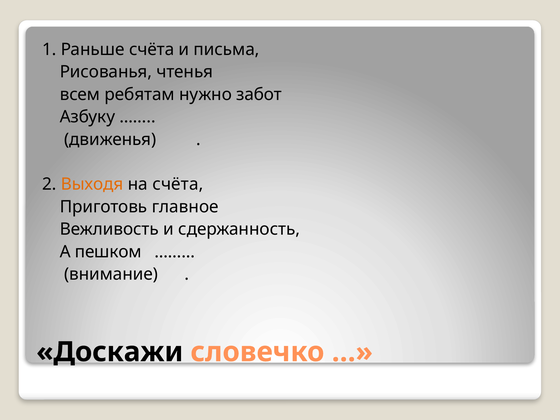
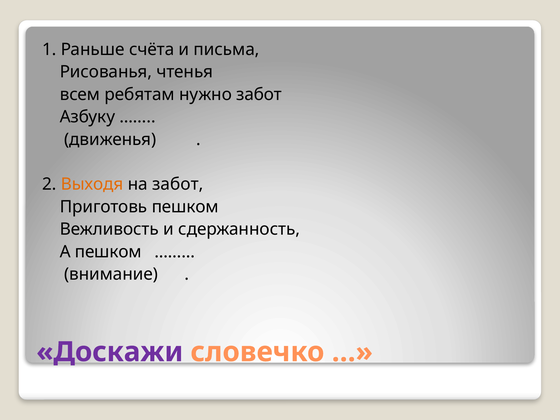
на счёта: счёта -> забот
Приготовь главное: главное -> пешком
Доскажи colour: black -> purple
